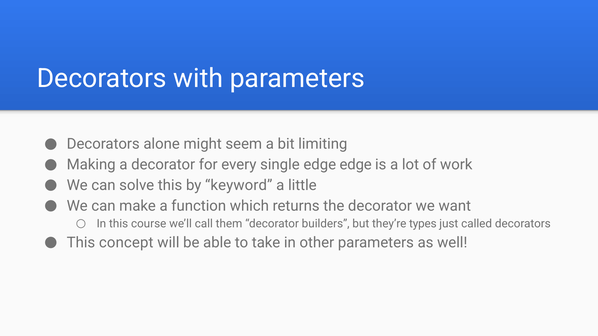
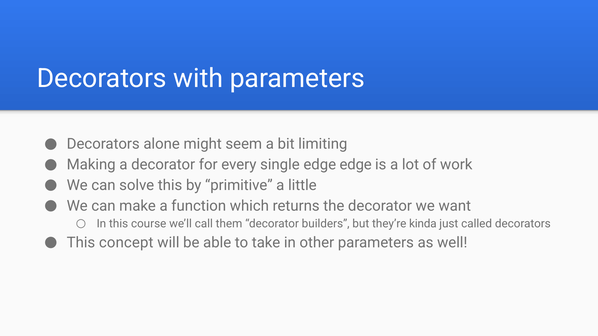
keyword: keyword -> primitive
types: types -> kinda
